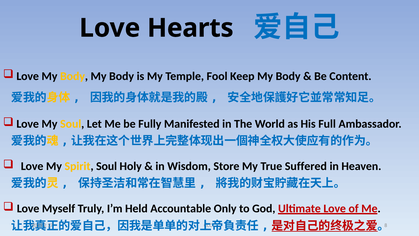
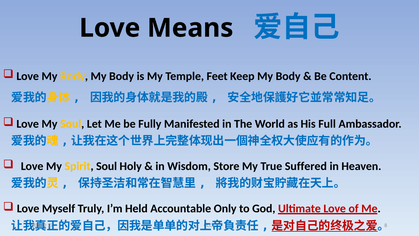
Hearts: Hearts -> Means
Fool: Fool -> Feet
